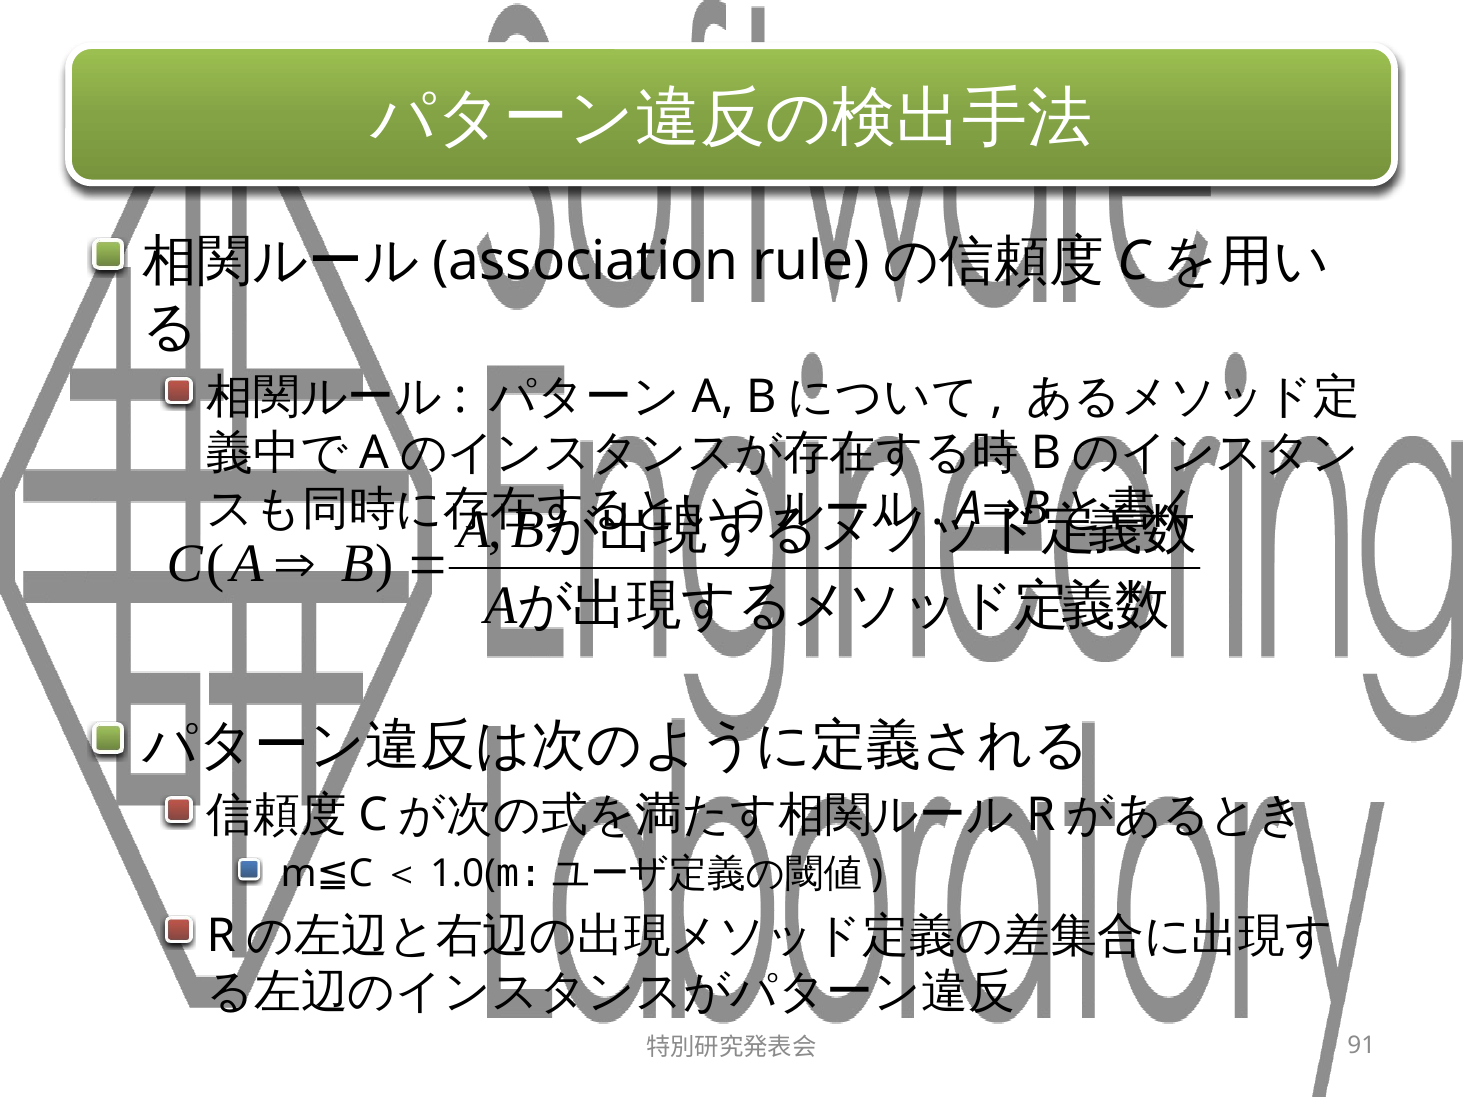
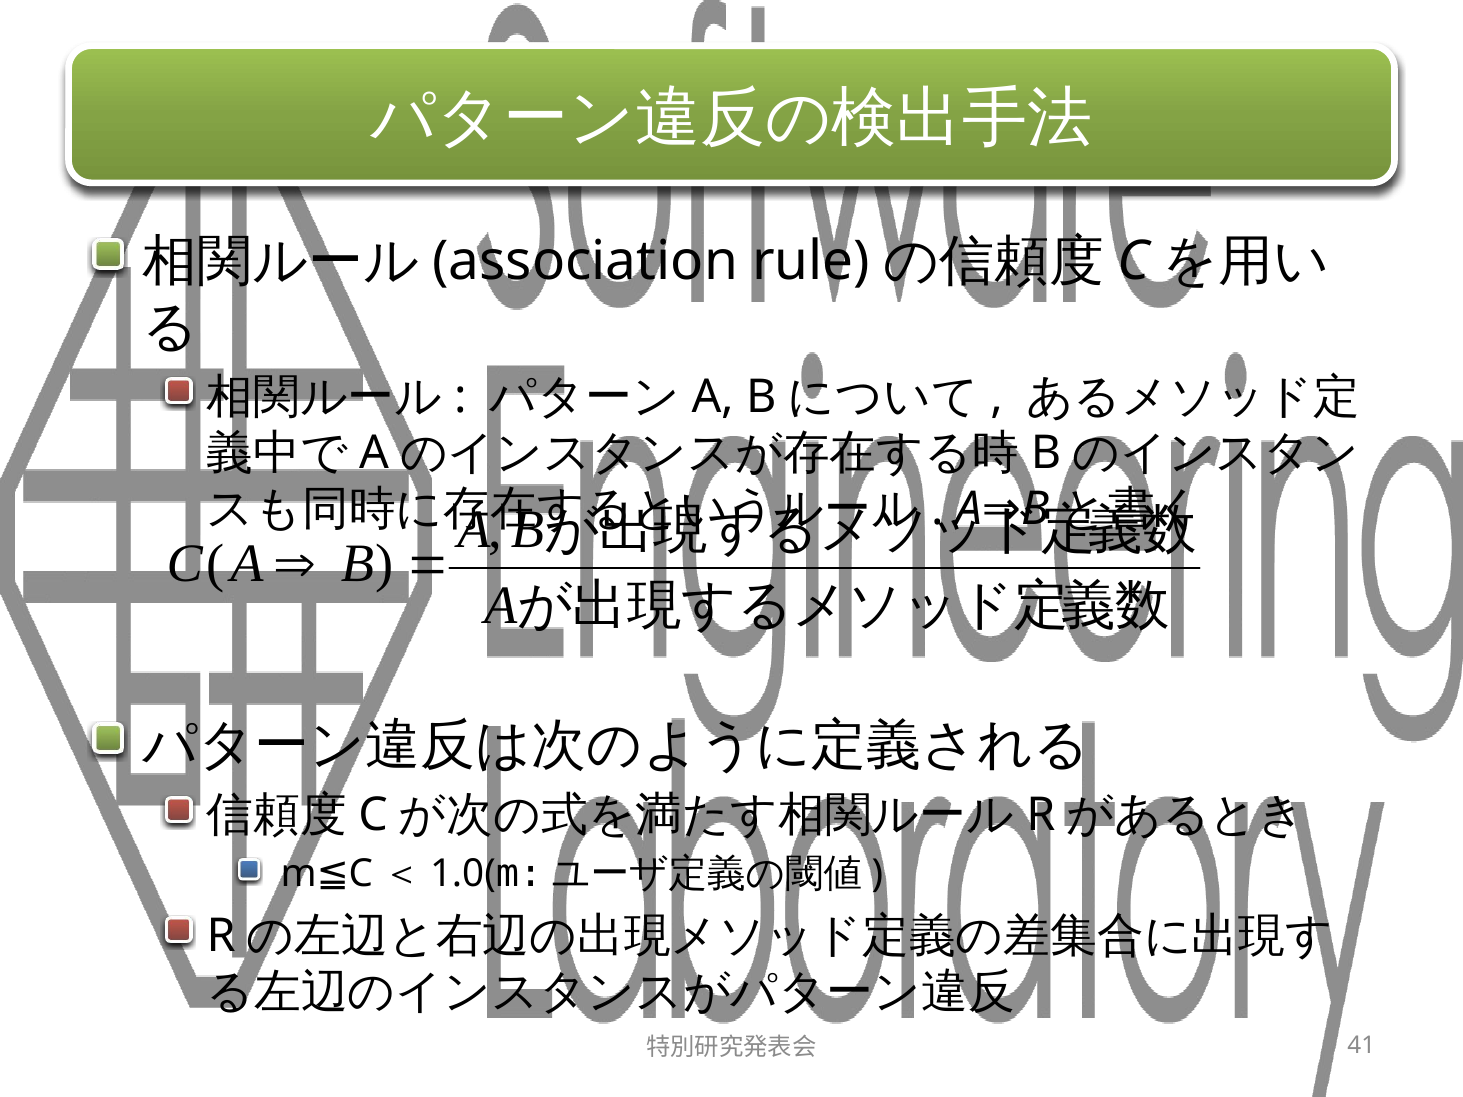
91: 91 -> 41
